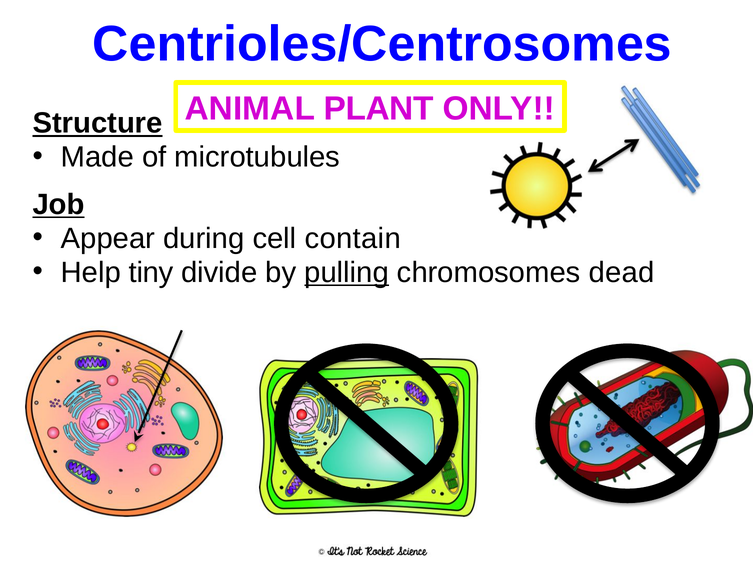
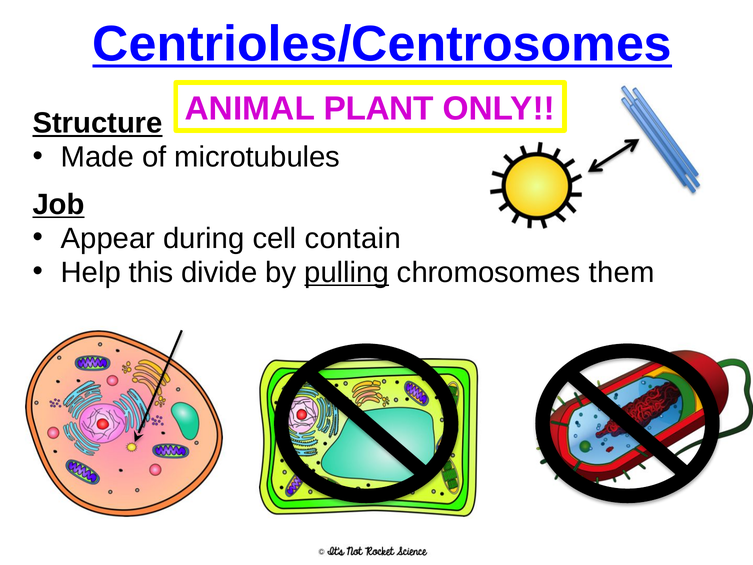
Centrioles/Centrosomes underline: none -> present
tiny: tiny -> this
dead: dead -> them
